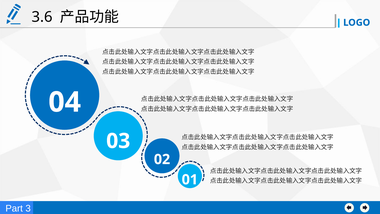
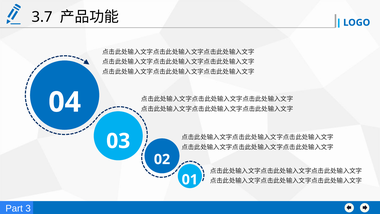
3.6: 3.6 -> 3.7
